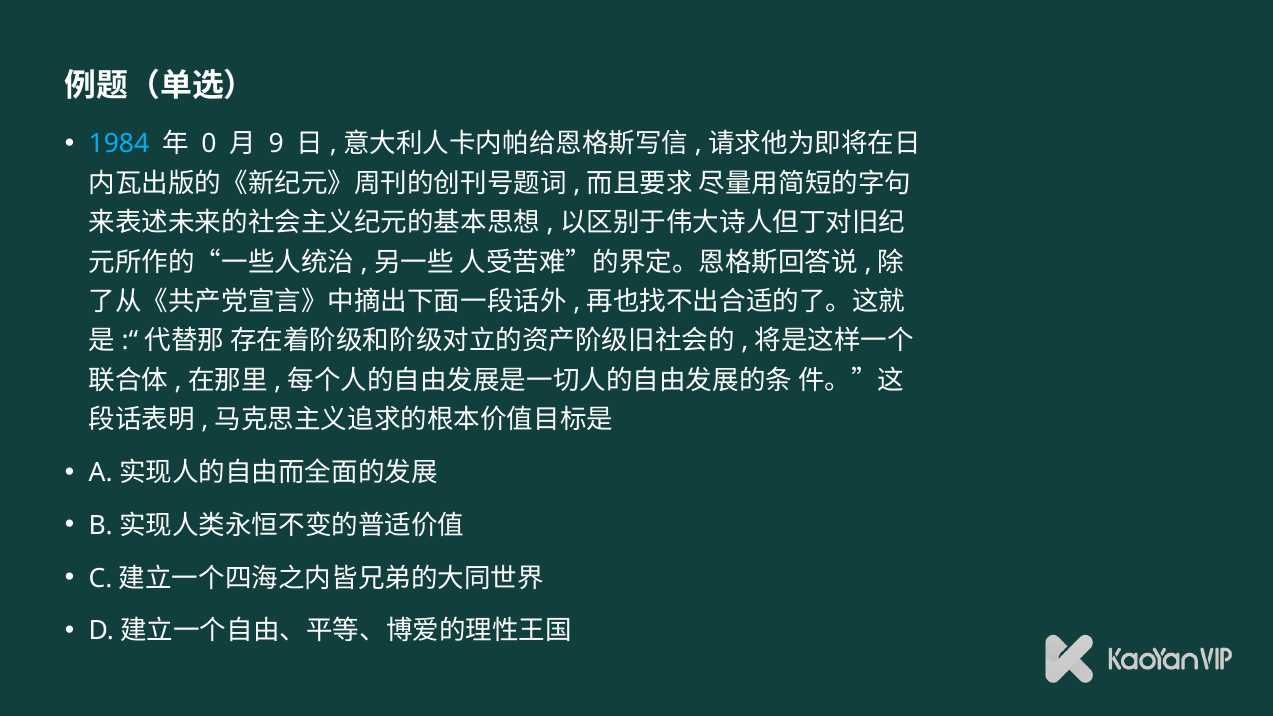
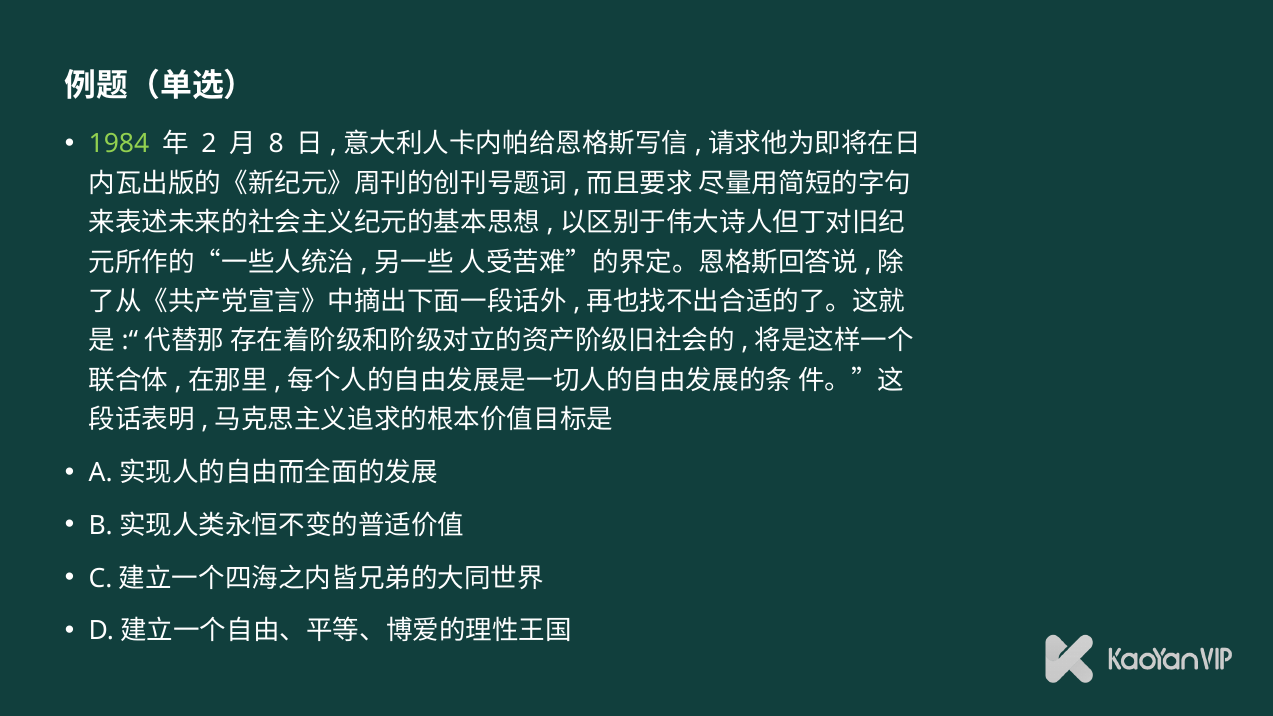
1984 colour: light blue -> light green
0: 0 -> 2
9: 9 -> 8
